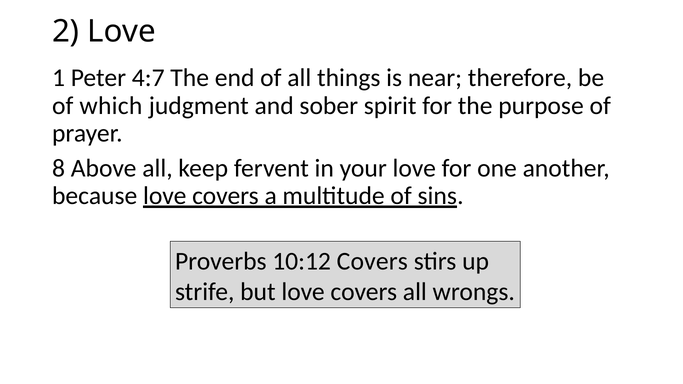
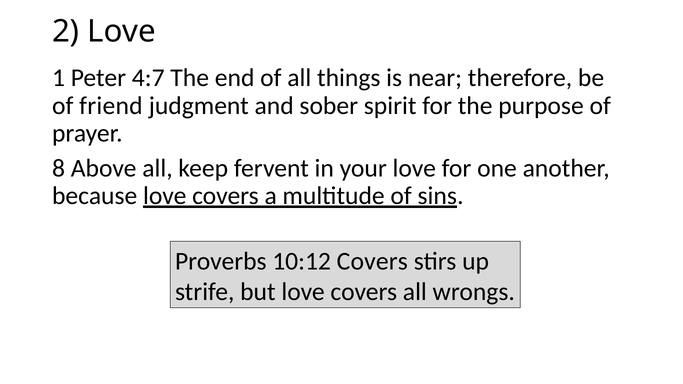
which: which -> friend
